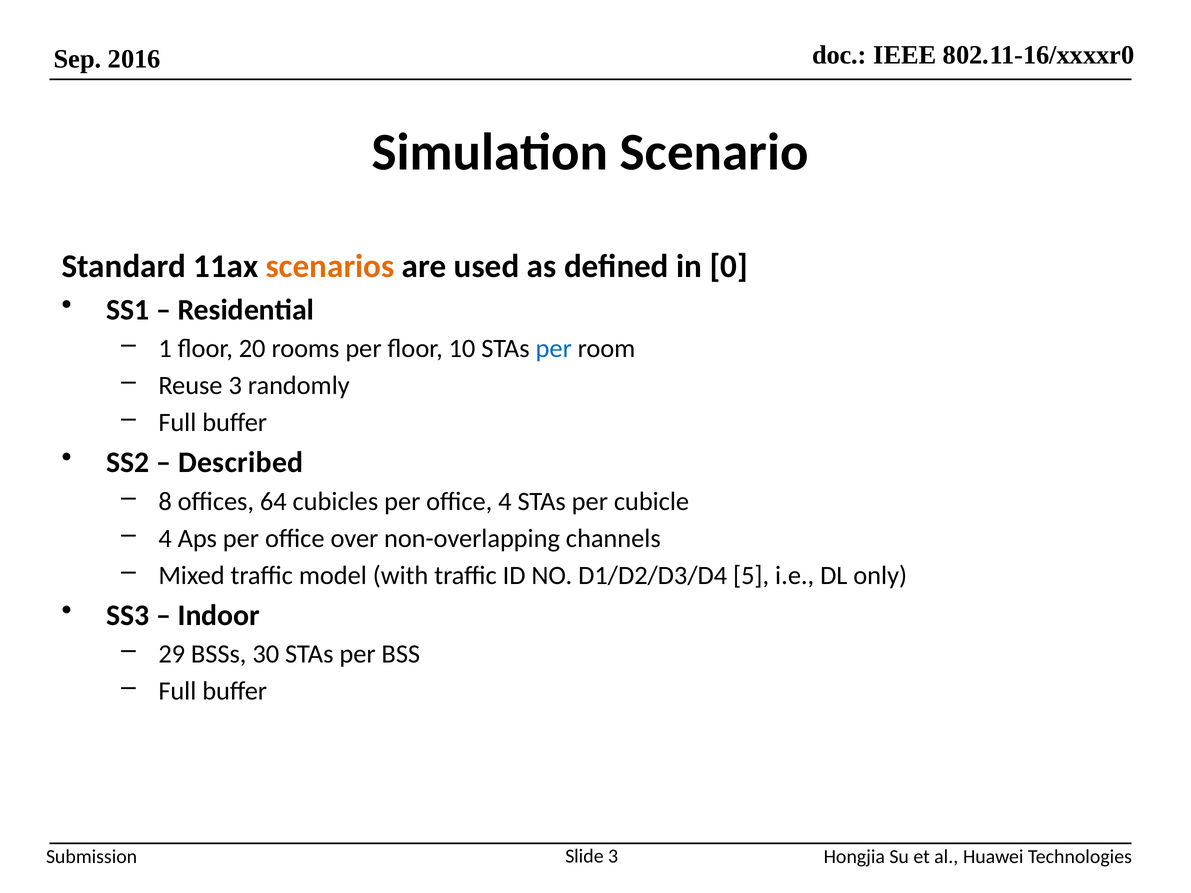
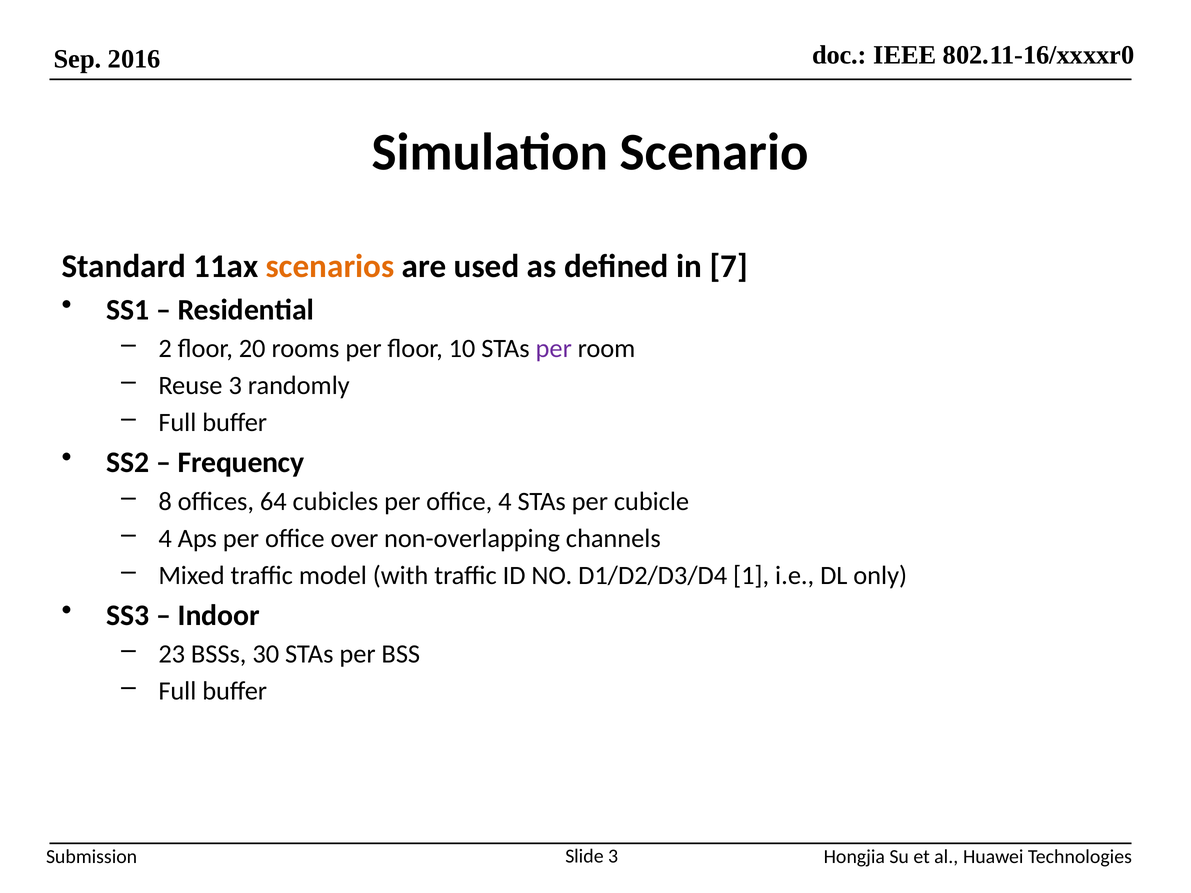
0: 0 -> 7
1: 1 -> 2
per at (554, 349) colour: blue -> purple
Described: Described -> Frequency
5: 5 -> 1
29: 29 -> 23
